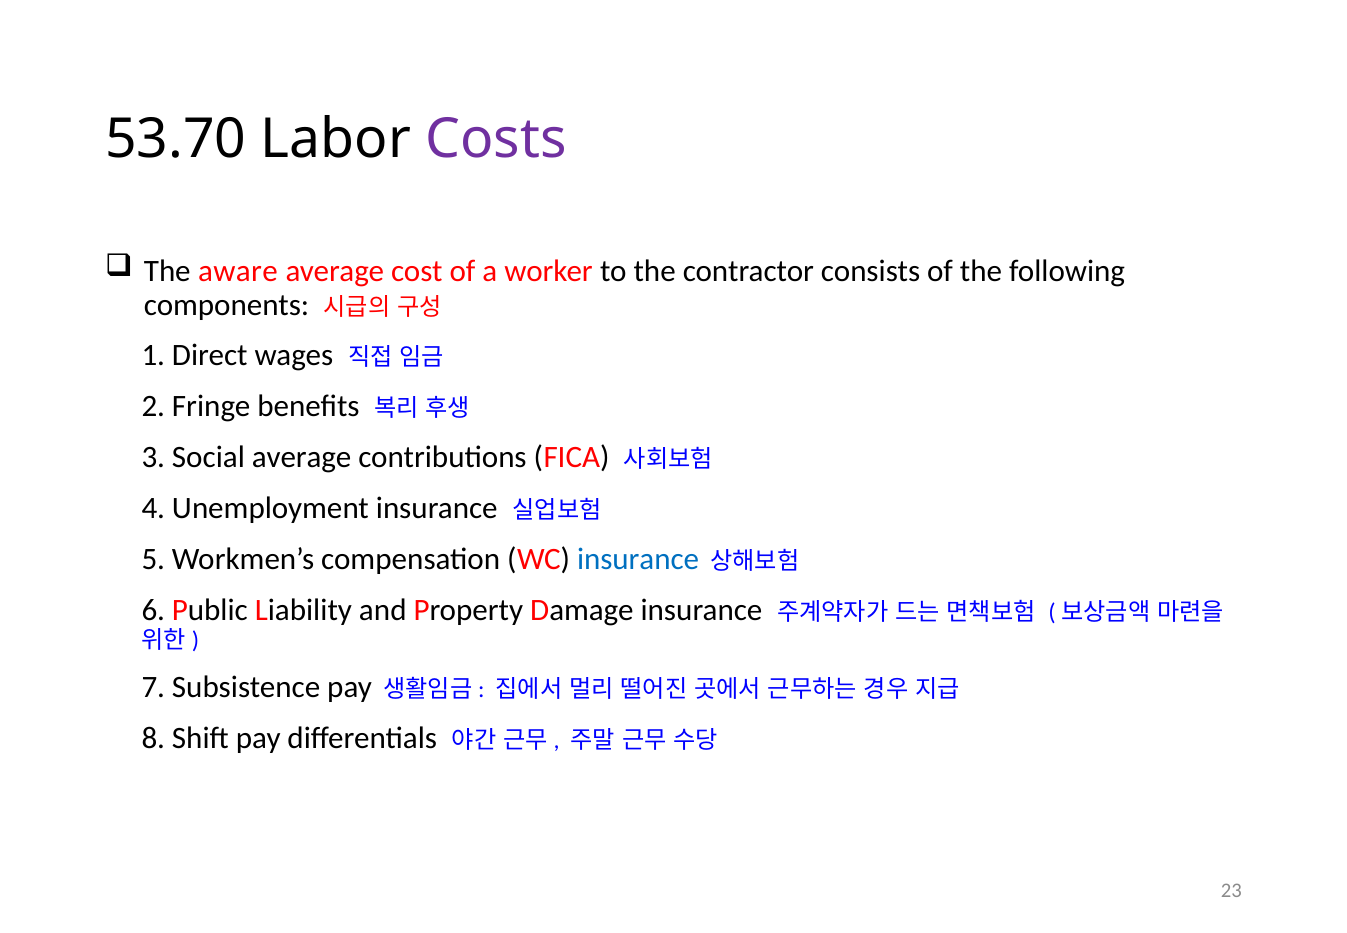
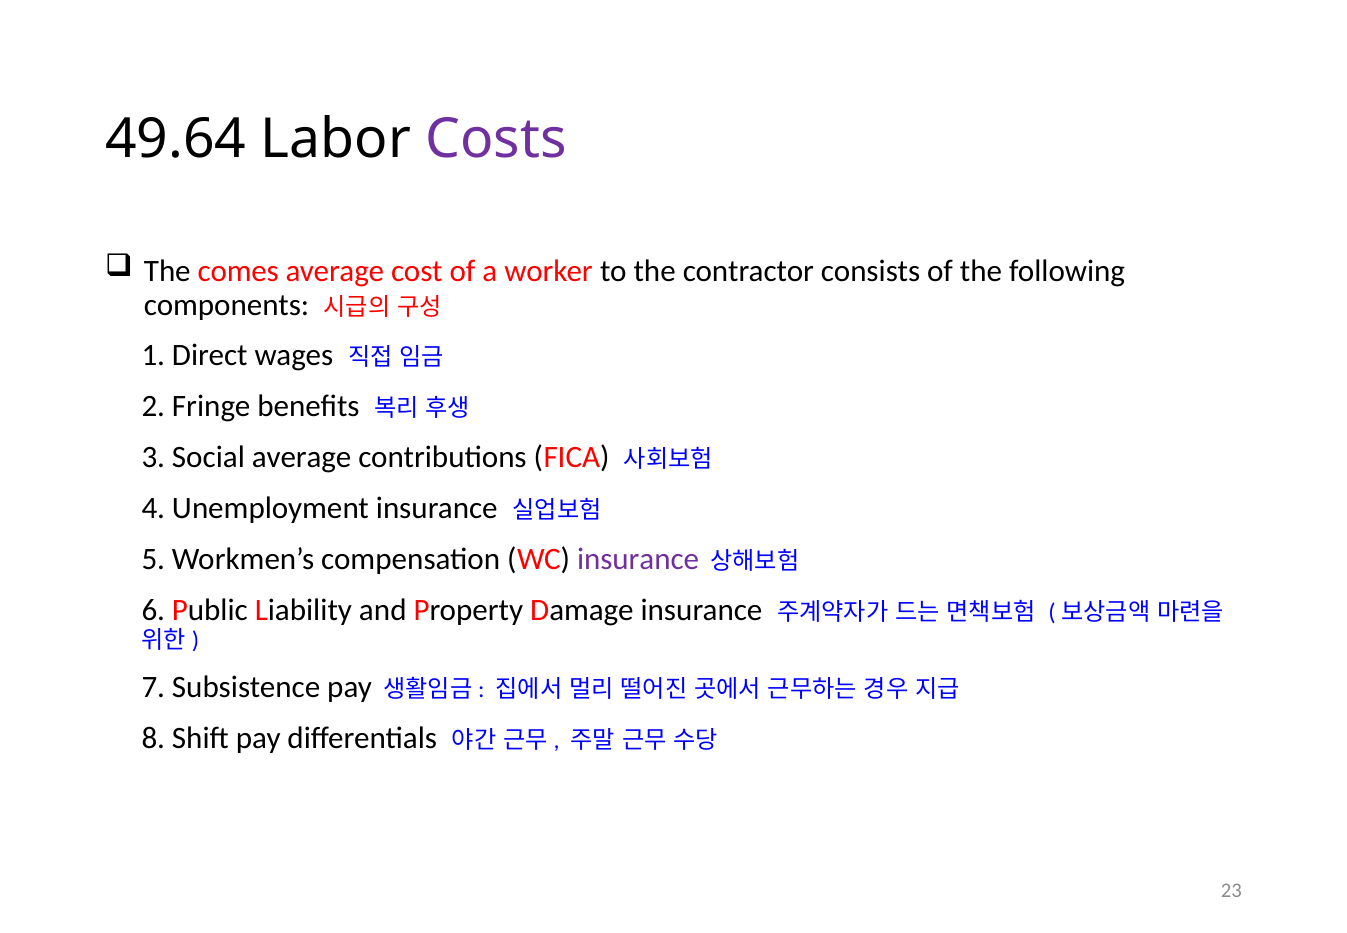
53.70: 53.70 -> 49.64
aware: aware -> comes
insurance at (638, 559) colour: blue -> purple
